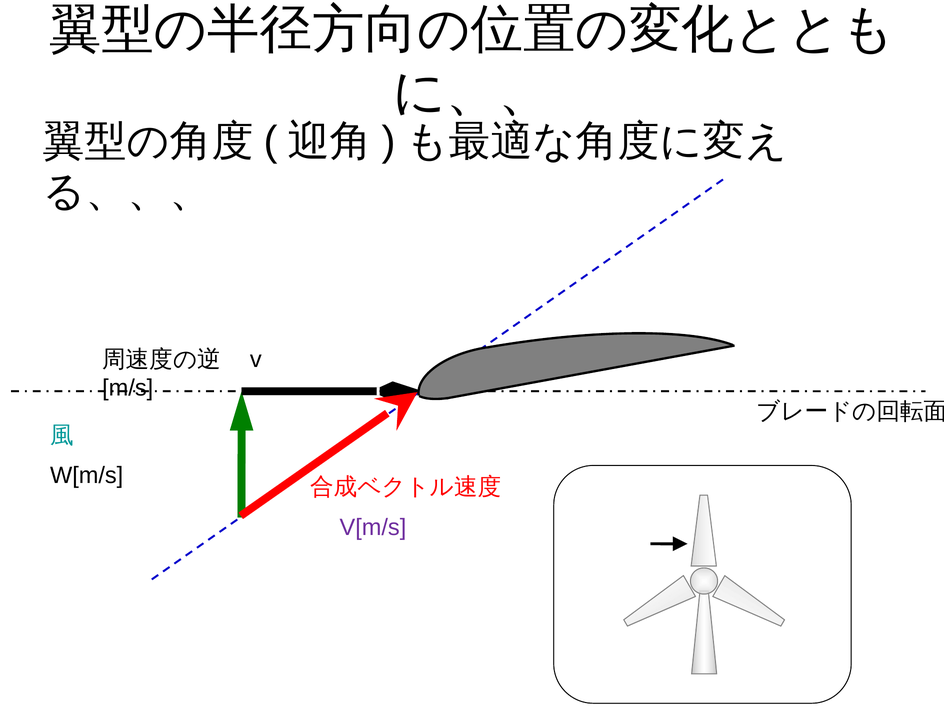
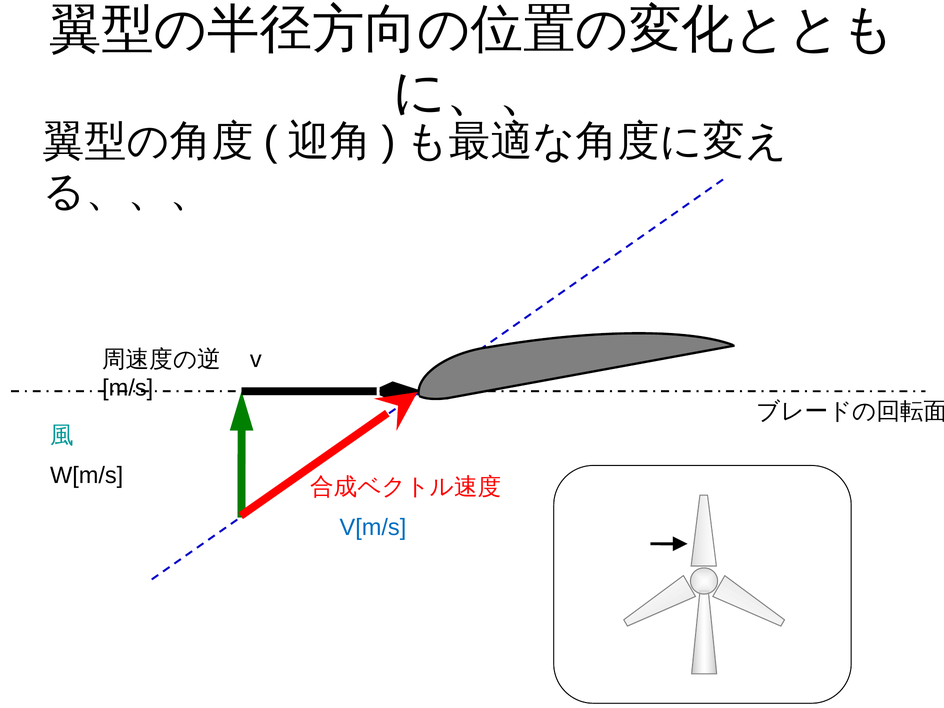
V[m/s colour: purple -> blue
